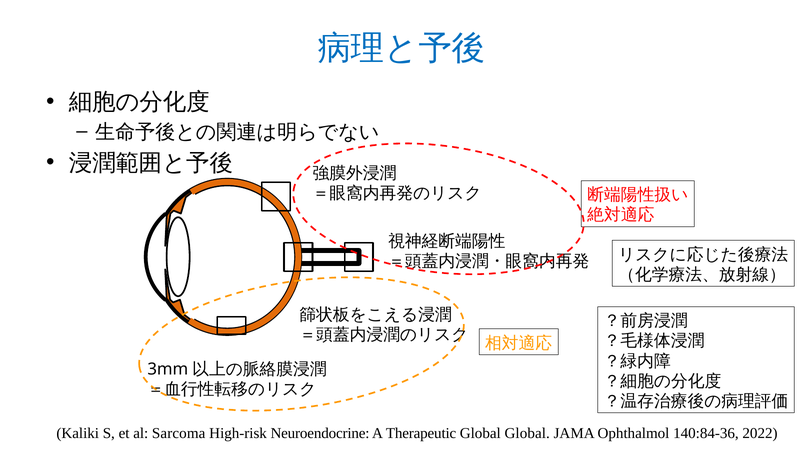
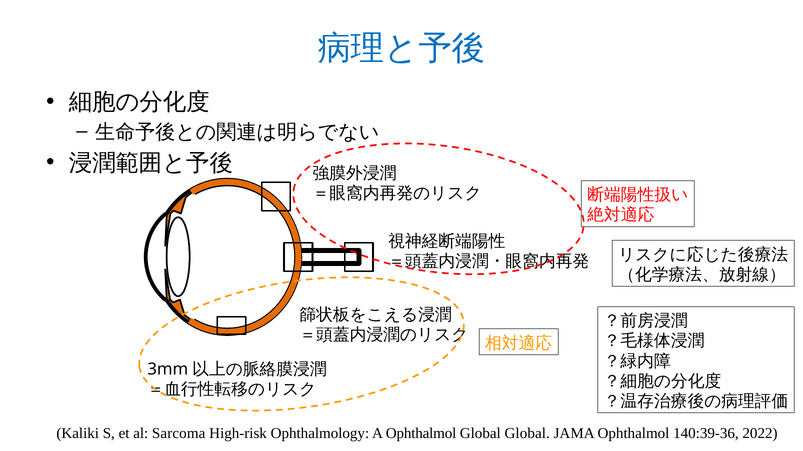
Neuroendocrine: Neuroendocrine -> Ophthalmology
A Therapeutic: Therapeutic -> Ophthalmol
140:84-36: 140:84-36 -> 140:39-36
